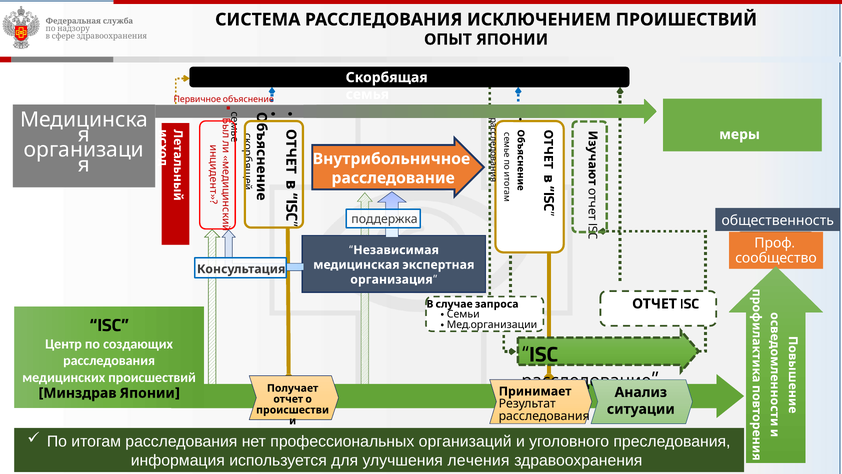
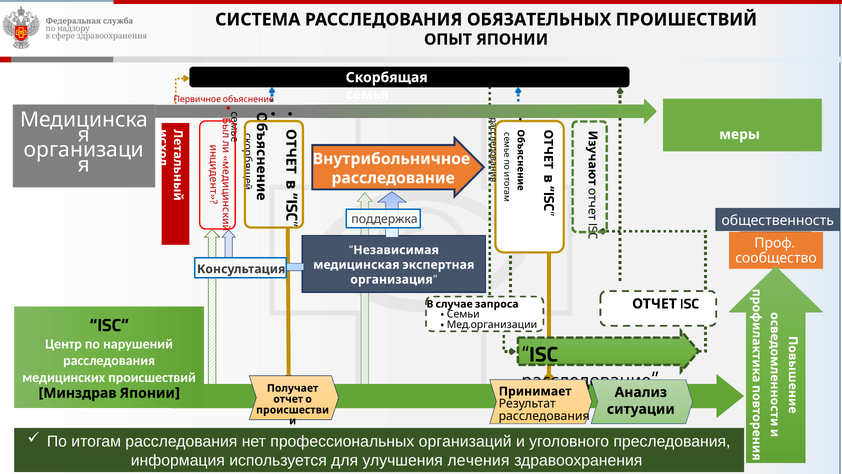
ИСКЛЮЧЕНИЕМ: ИСКЛЮЧЕНИЕМ -> ОБЯЗАТЕЛЬНЫХ
создающих: создающих -> нарушений
